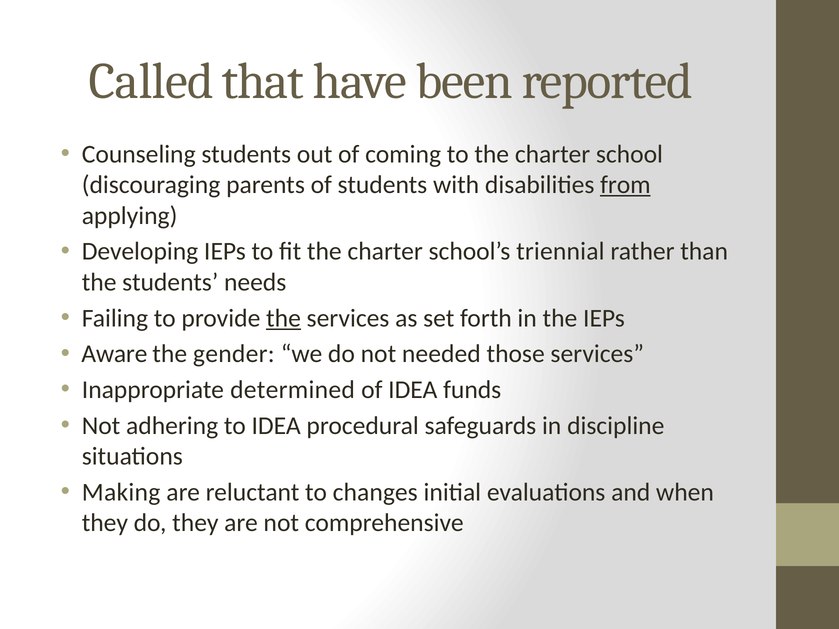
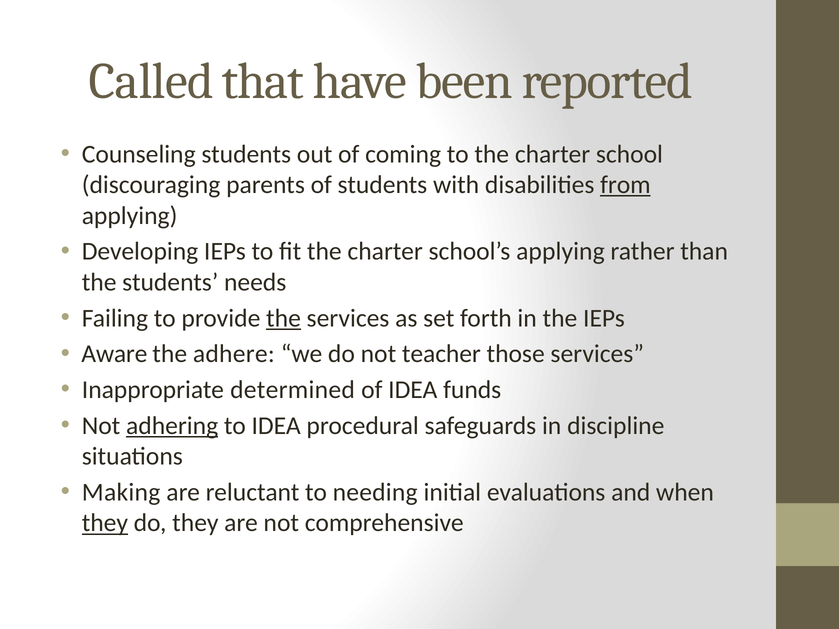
school’s triennial: triennial -> applying
gender: gender -> adhere
needed: needed -> teacher
adhering underline: none -> present
changes: changes -> needing
they at (105, 523) underline: none -> present
